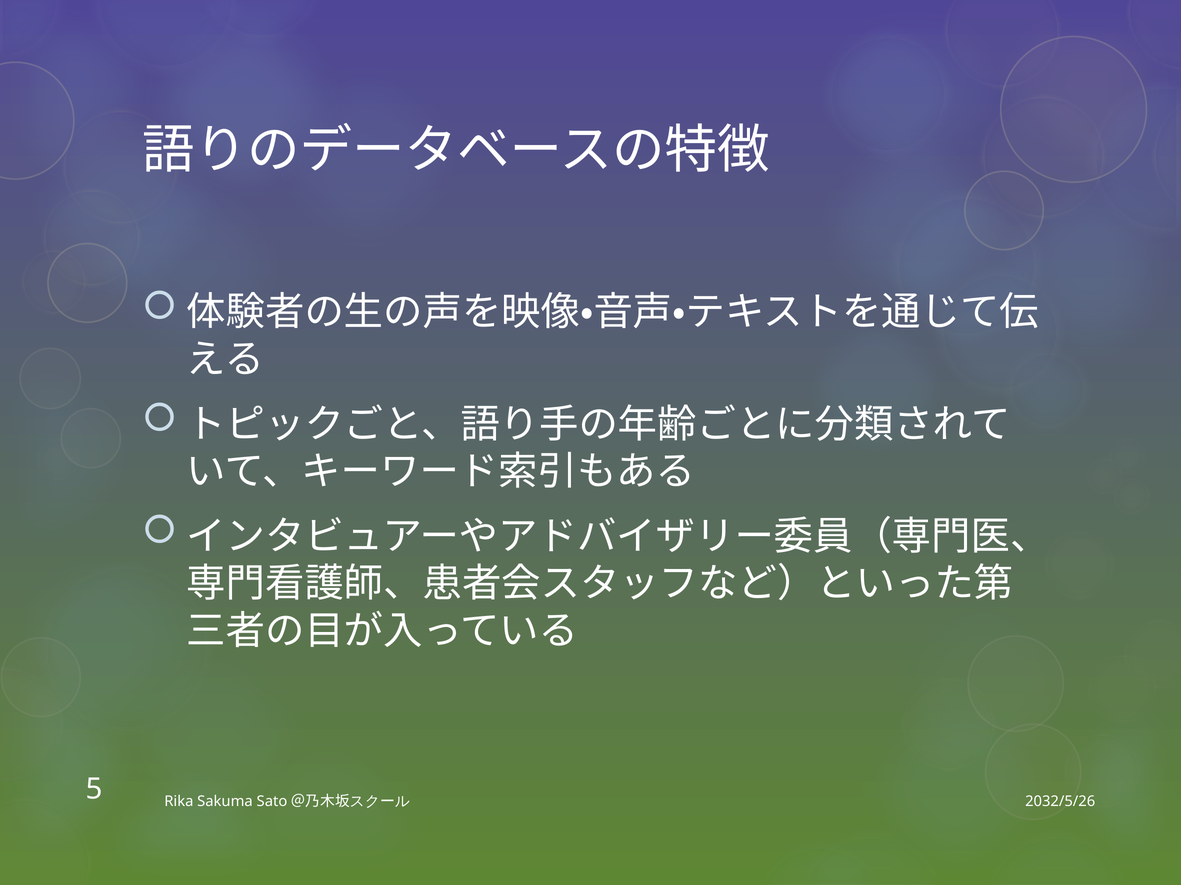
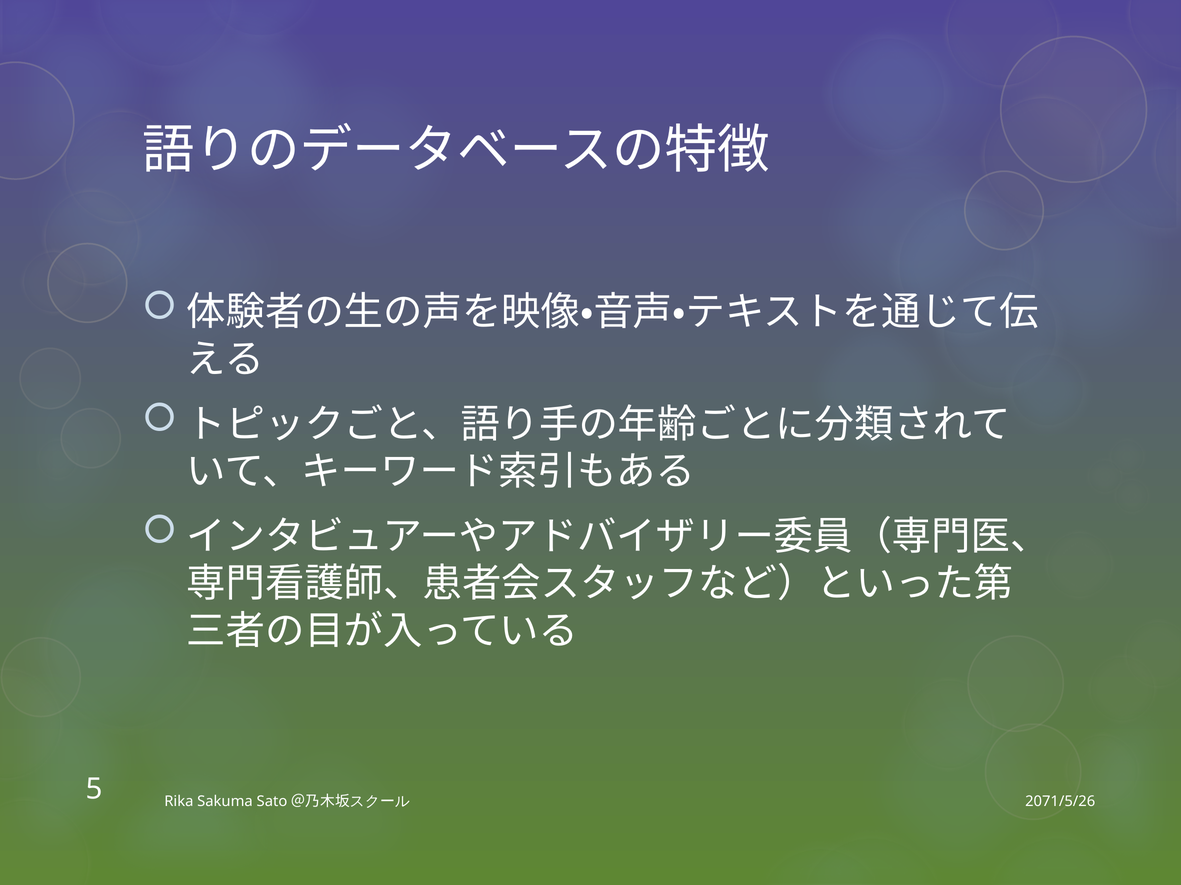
2032/5/26: 2032/5/26 -> 2071/5/26
